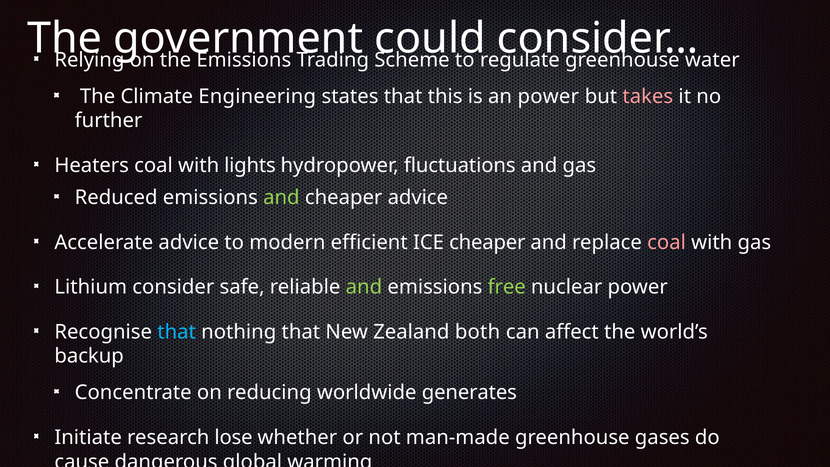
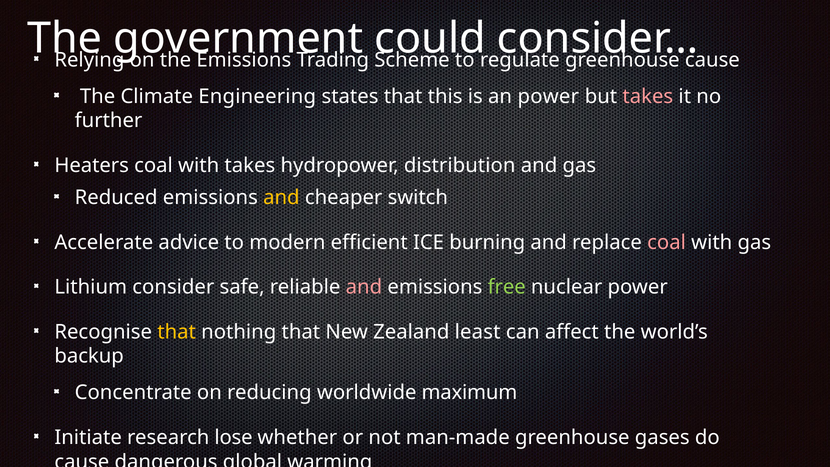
water at (712, 60): water -> cause
with lights: lights -> takes
fluctuations: fluctuations -> distribution
and at (281, 198) colour: light green -> yellow
cheaper advice: advice -> switch
ICE cheaper: cheaper -> burning
and at (364, 287) colour: light green -> pink
that at (177, 332) colour: light blue -> yellow
both: both -> least
generates: generates -> maximum
